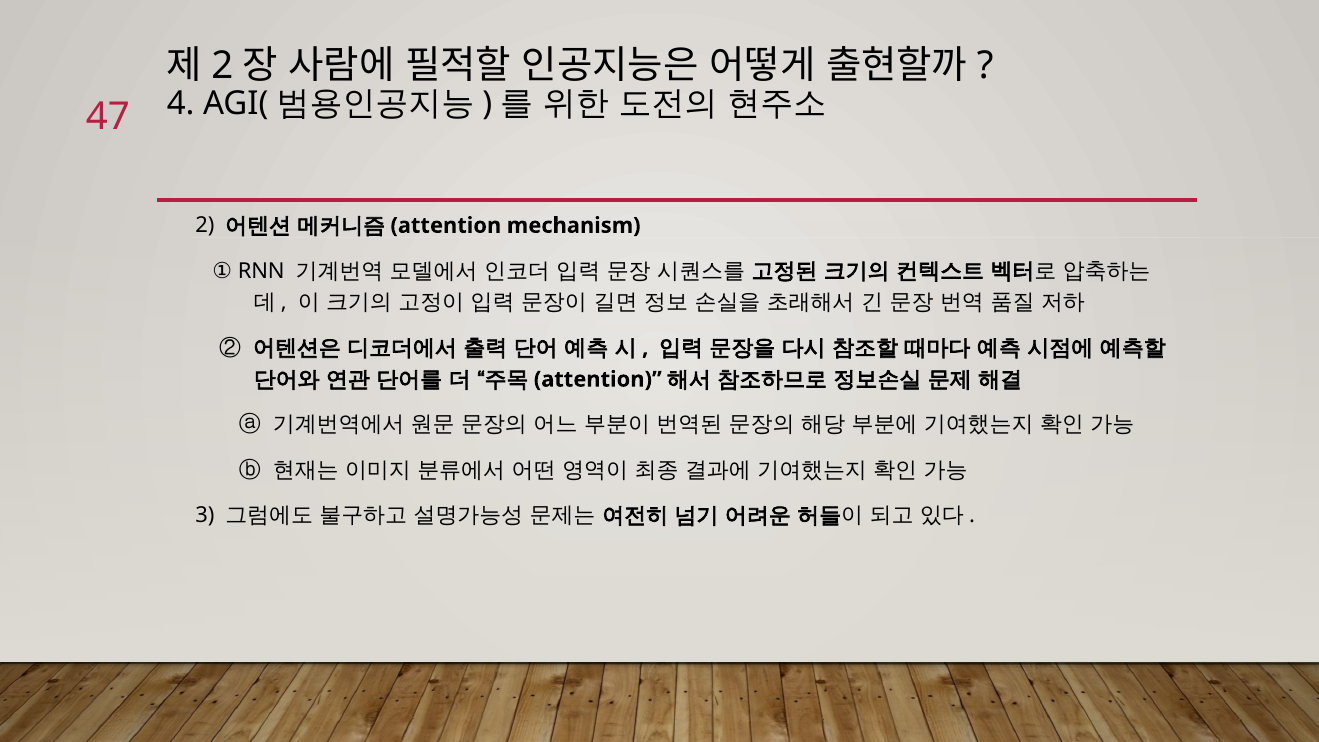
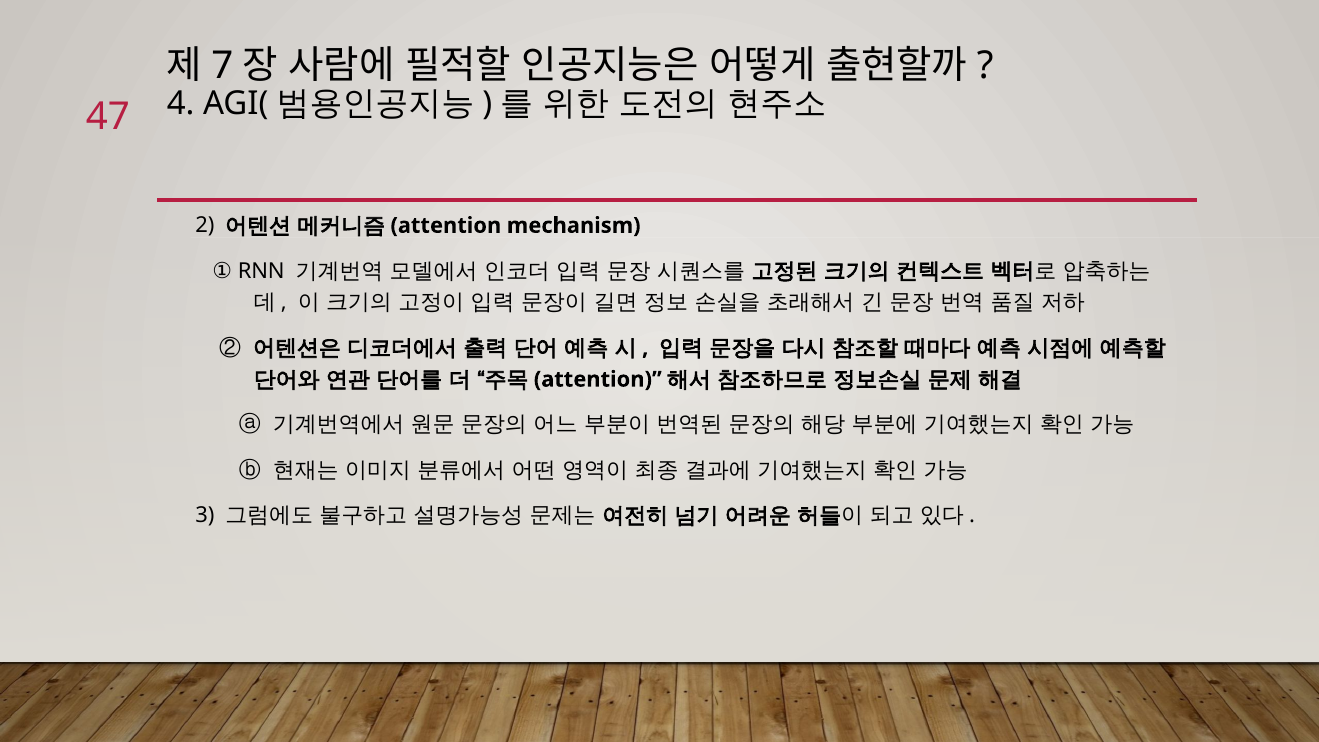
2 at (222, 65): 2 -> 7
